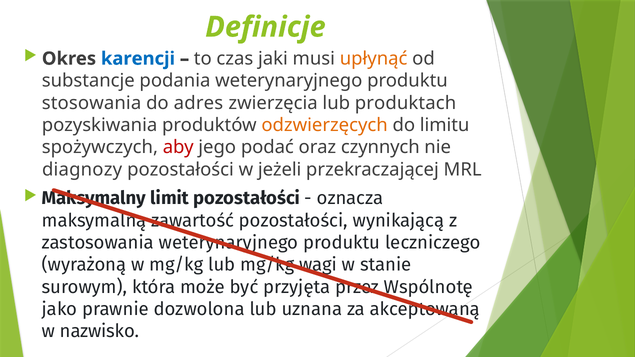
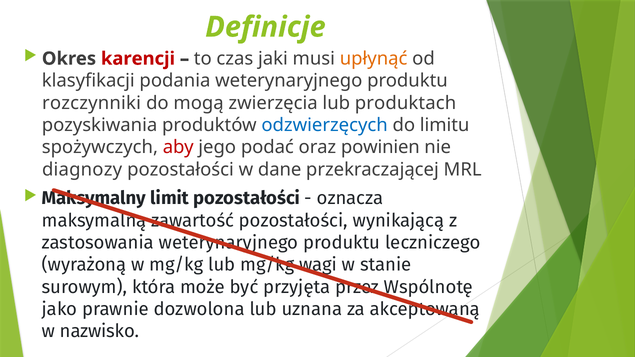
karencji colour: blue -> red
substancje: substancje -> klasyfikacji
stosowania: stosowania -> rozczynniki
adres: adres -> mogą
odzwierzęcych colour: orange -> blue
czynnych: czynnych -> powinien
jeżeli: jeżeli -> dane
